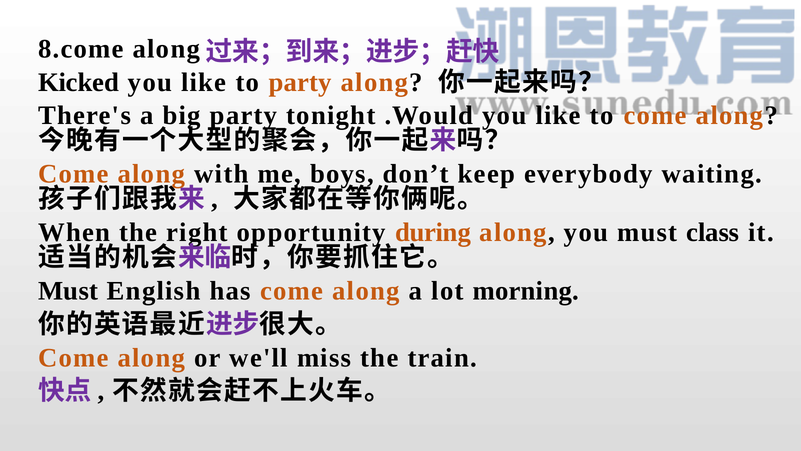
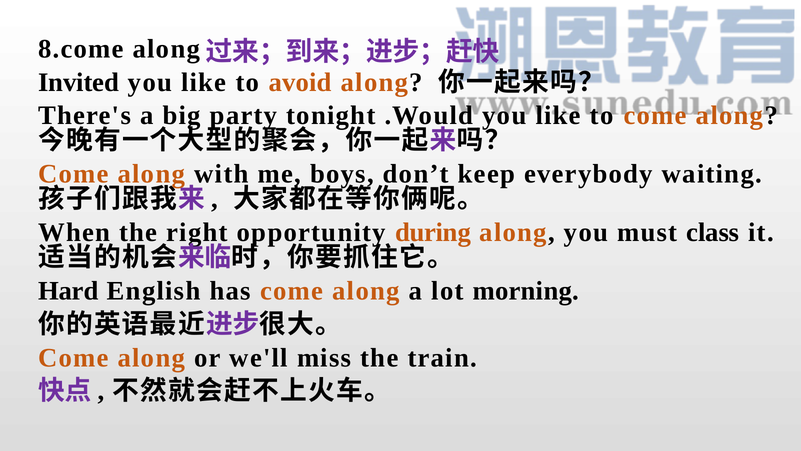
Kicked: Kicked -> Invited
to party: party -> avoid
Must at (68, 291): Must -> Hard
